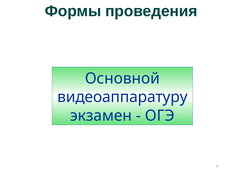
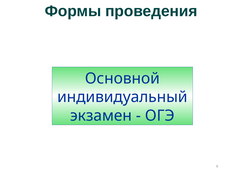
видеоаппаратуру: видеоаппаратуру -> индивидуальный
